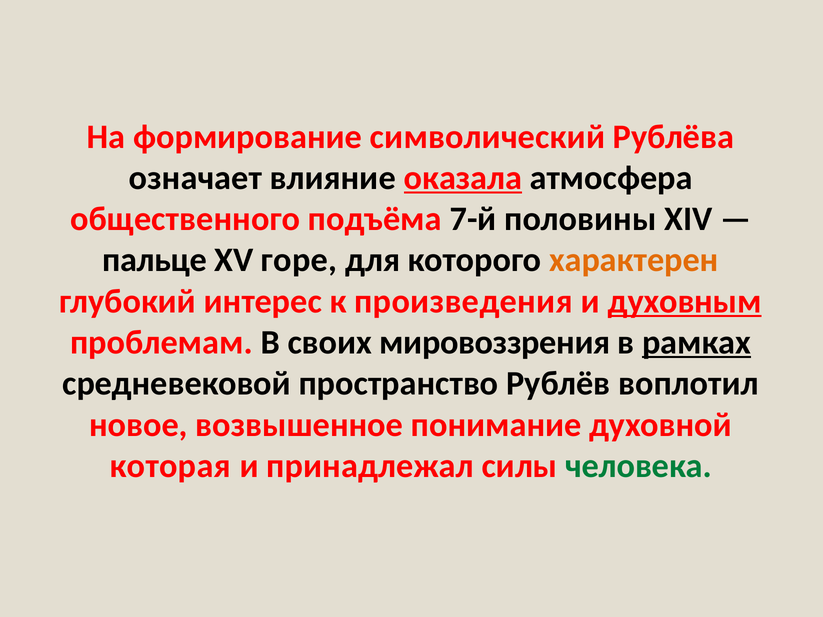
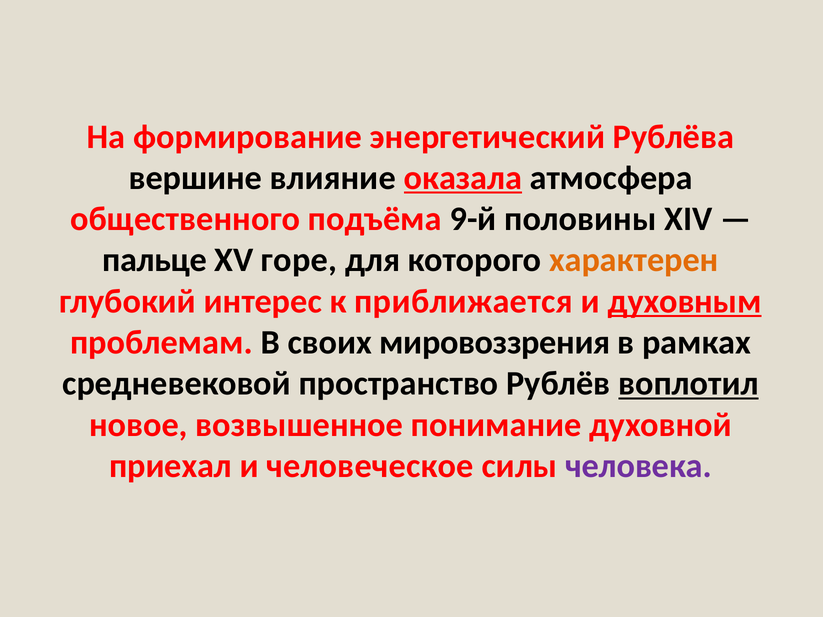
символический: символический -> энергетический
означает: означает -> вершине
7-й: 7-й -> 9-й
произведения: произведения -> приближается
рамках underline: present -> none
воплотил underline: none -> present
которая: которая -> приехал
принадлежал: принадлежал -> человеческое
человека colour: green -> purple
